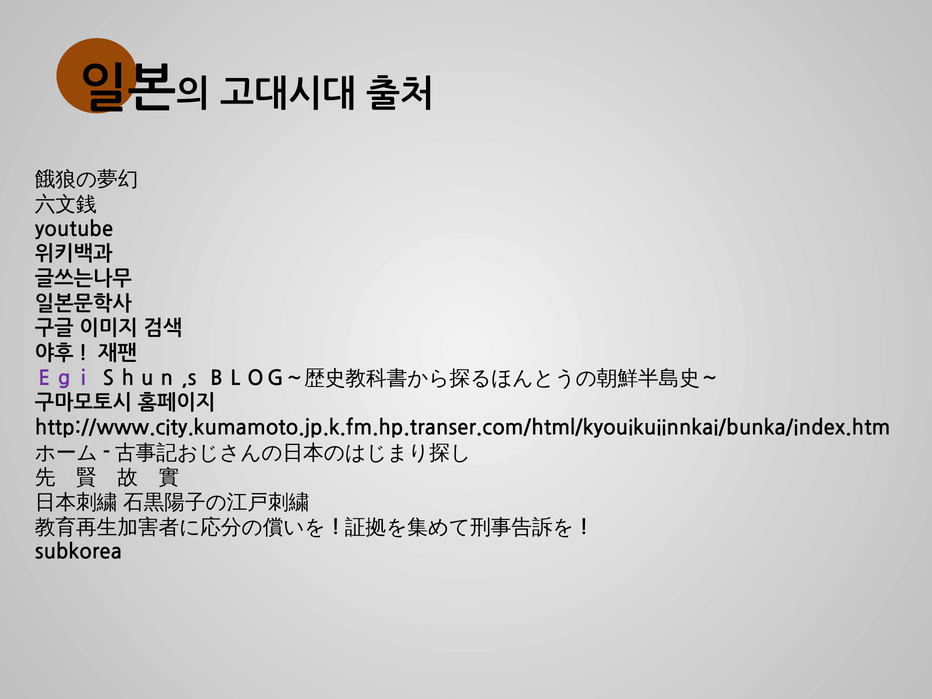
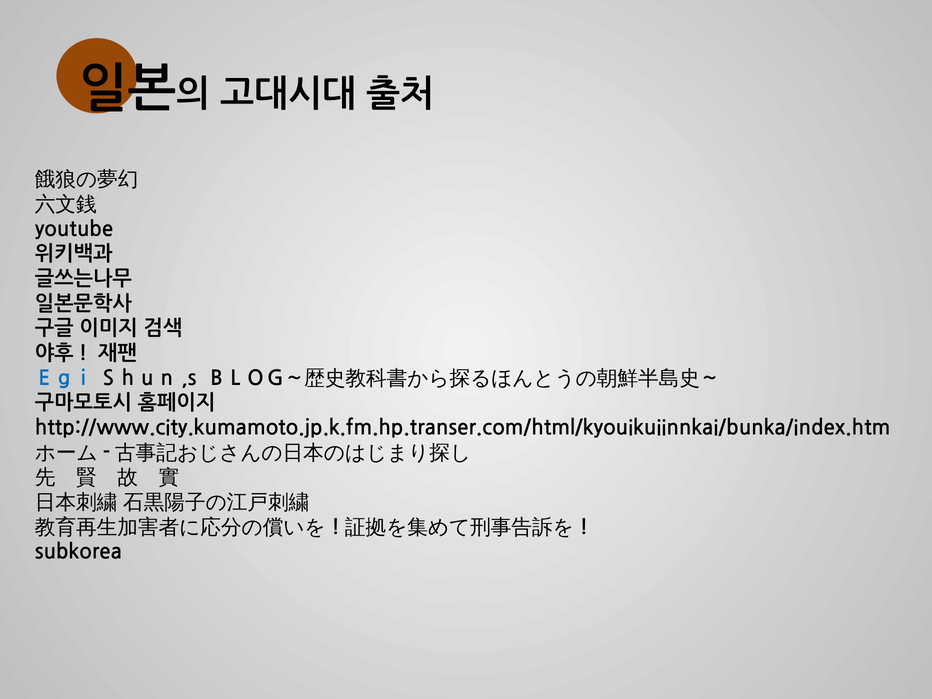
Ｅｇｉ colour: purple -> blue
